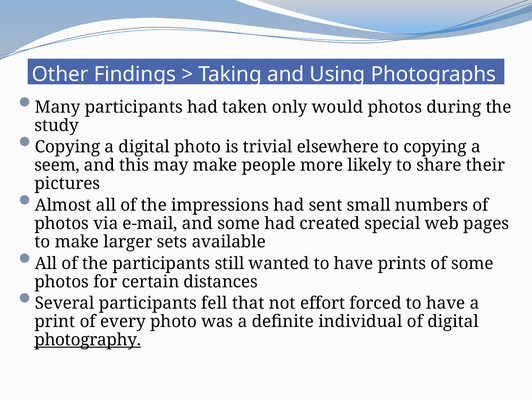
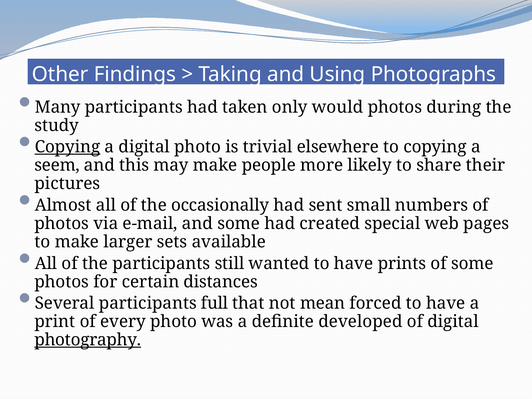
Copying at (67, 147) underline: none -> present
impressions: impressions -> occasionally
fell: fell -> full
effort: effort -> mean
individual: individual -> developed
